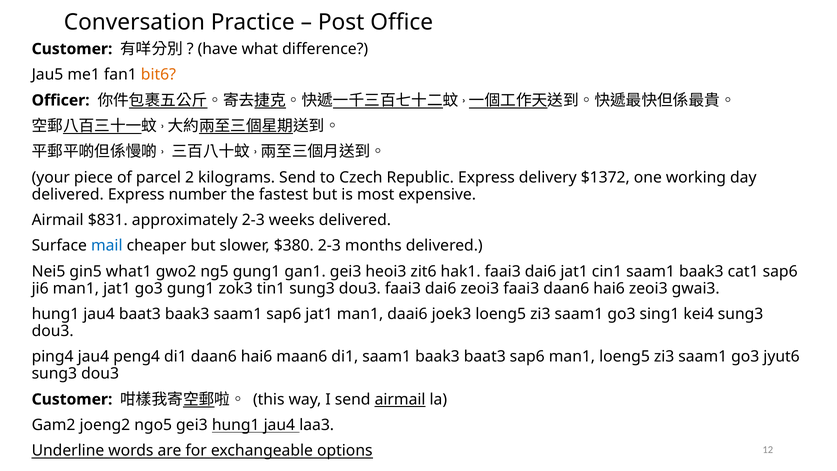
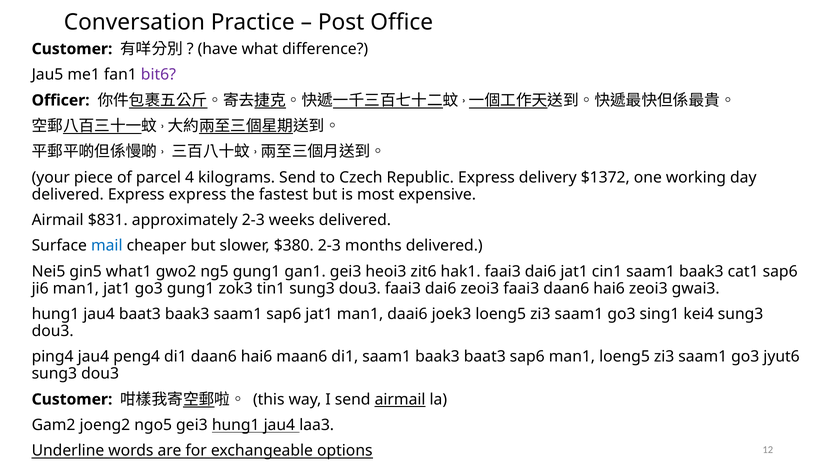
bit6 colour: orange -> purple
2: 2 -> 4
Express number: number -> express
